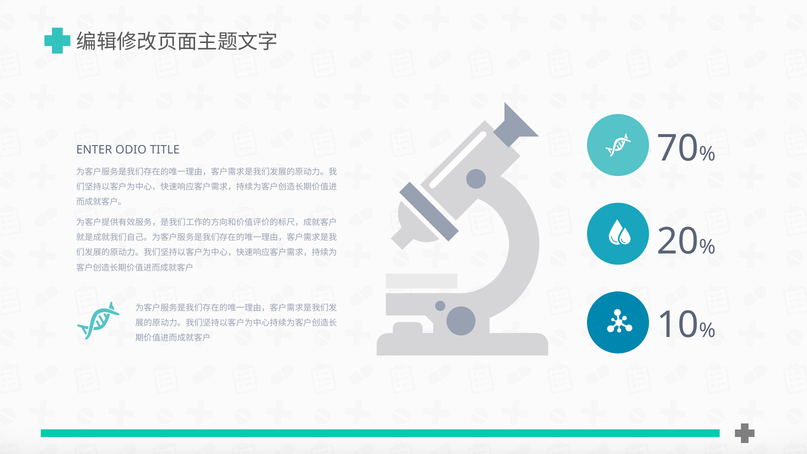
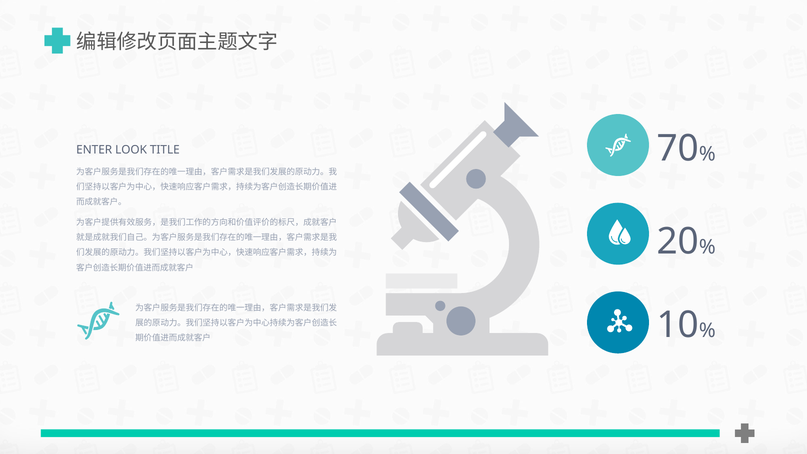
ODIO: ODIO -> LOOK
